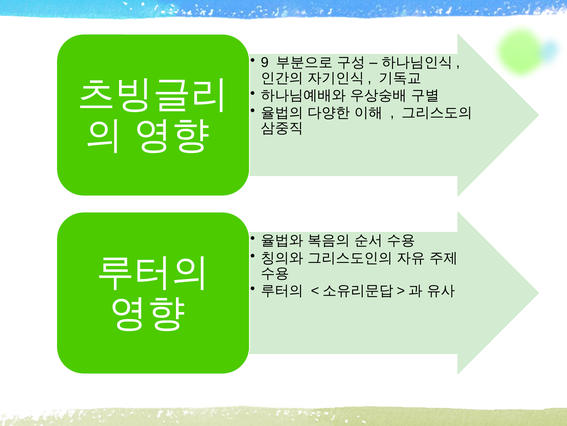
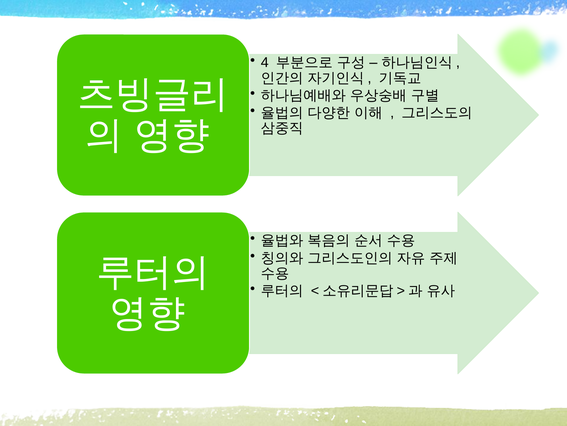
9: 9 -> 4
